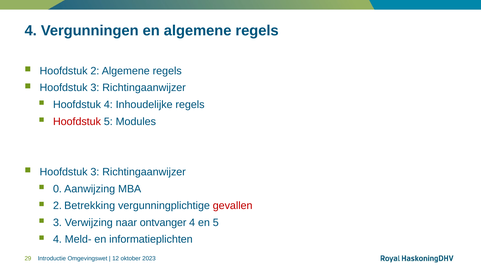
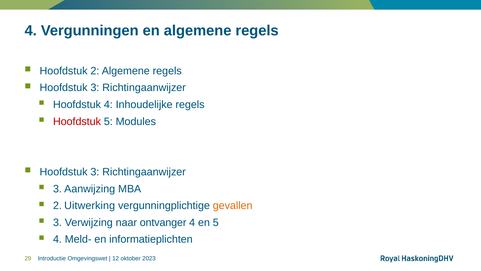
0 at (57, 189): 0 -> 3
Betrekking: Betrekking -> Uitwerking
gevallen colour: red -> orange
